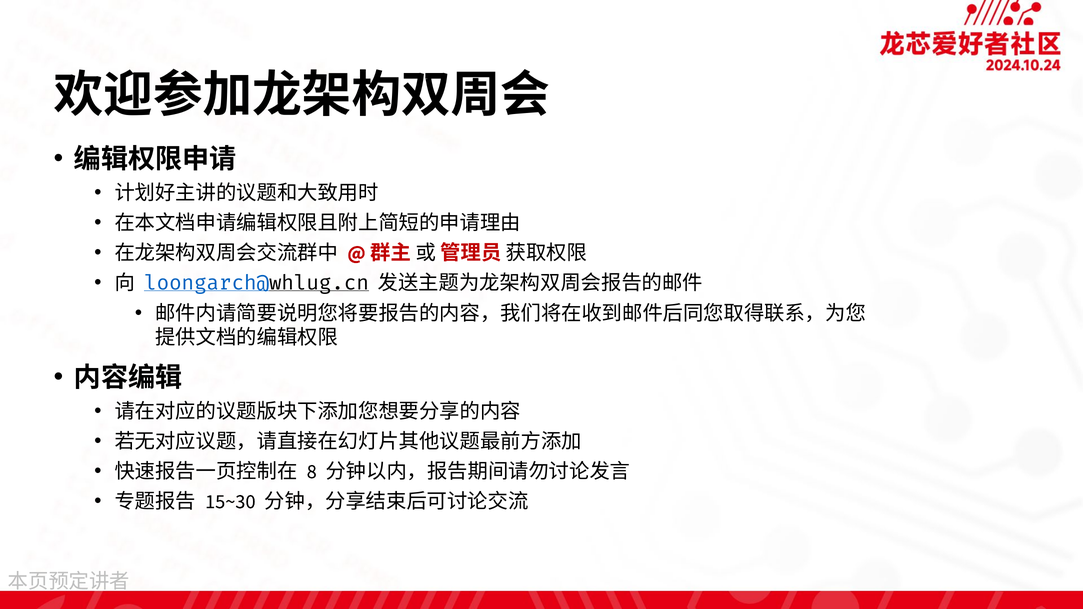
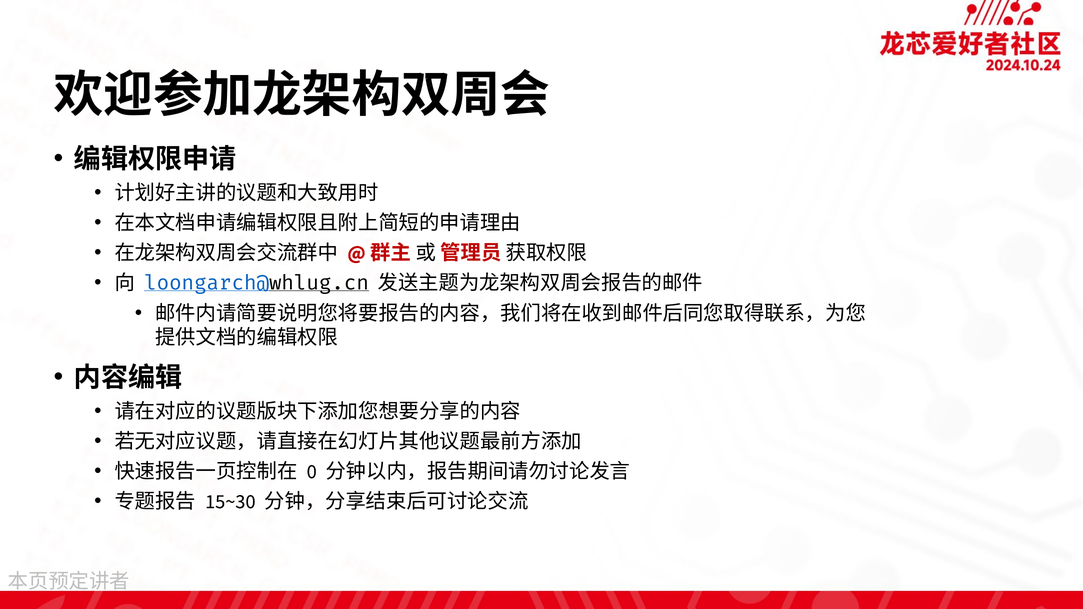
8: 8 -> 0
